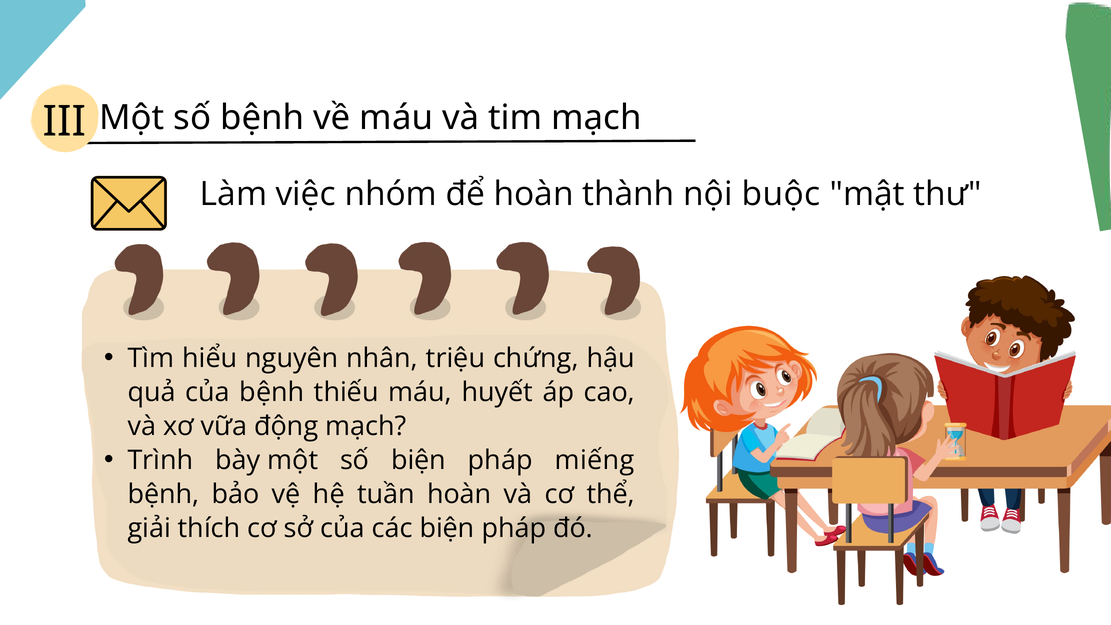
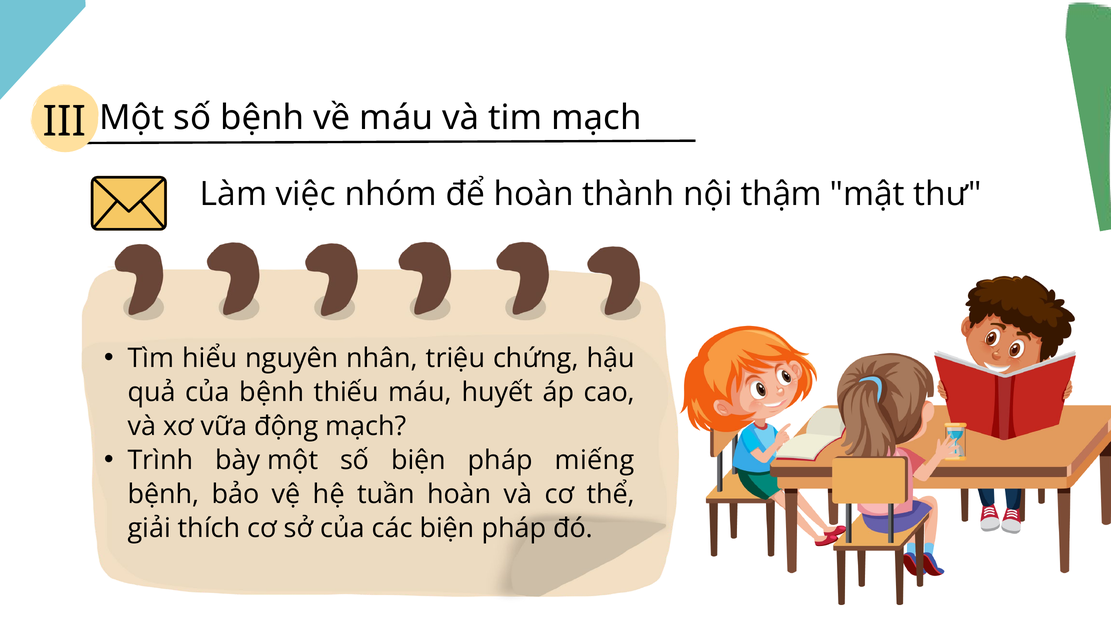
buộc: buộc -> thậm
